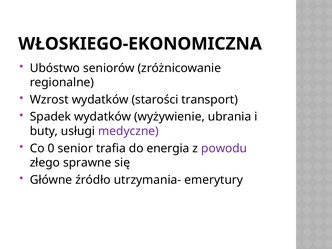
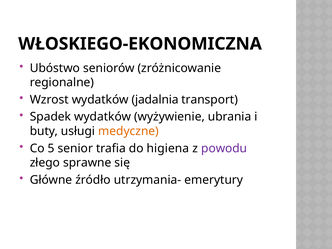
starości: starości -> jadalnia
medyczne colour: purple -> orange
0: 0 -> 5
energia: energia -> higiena
